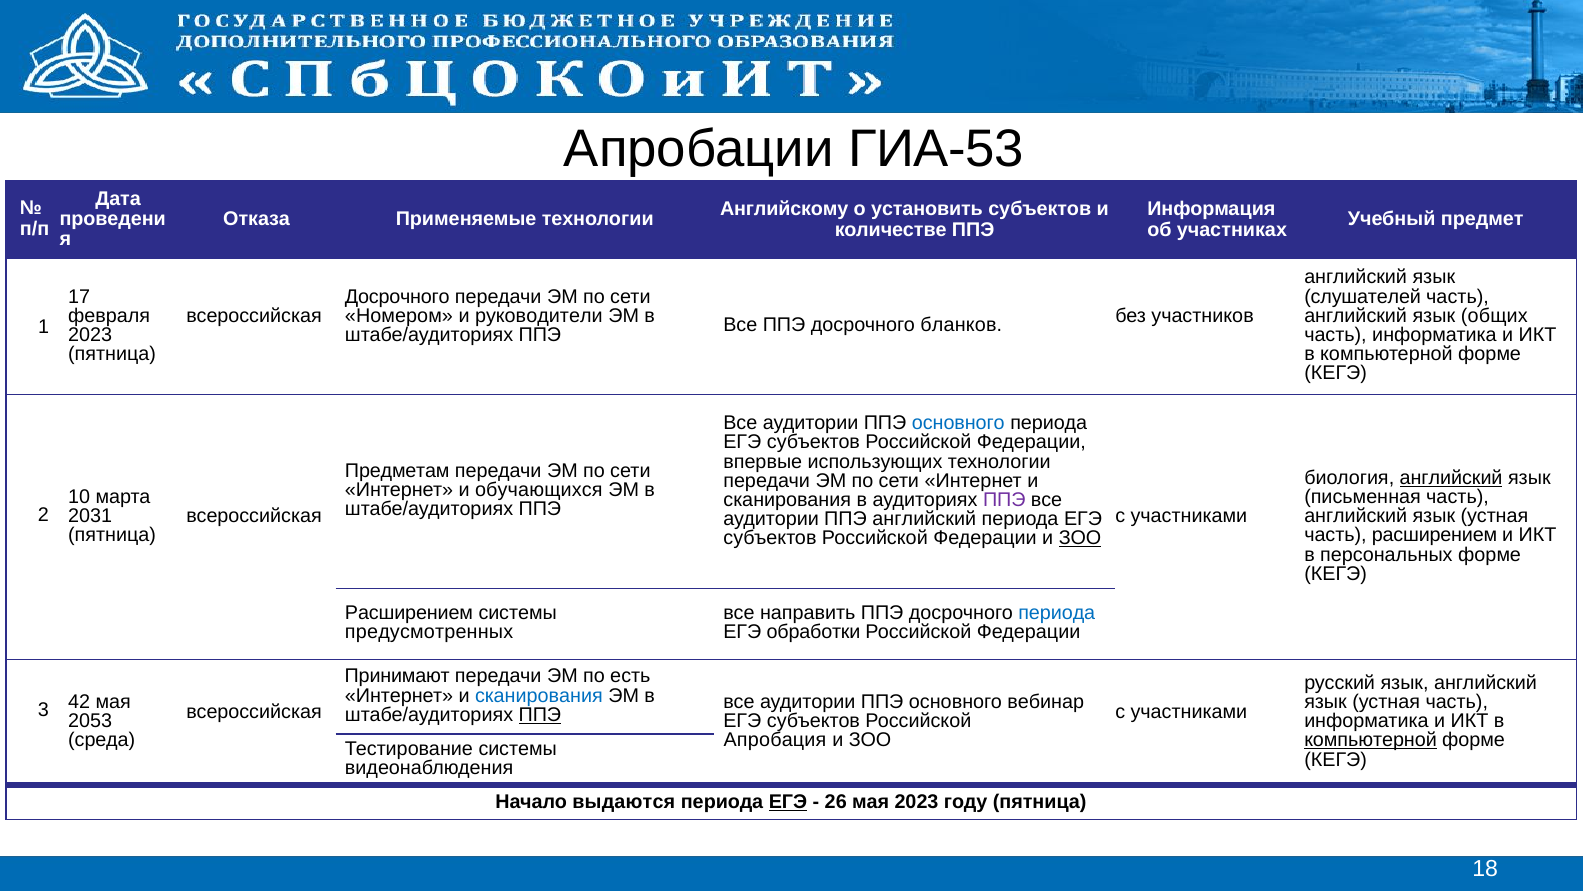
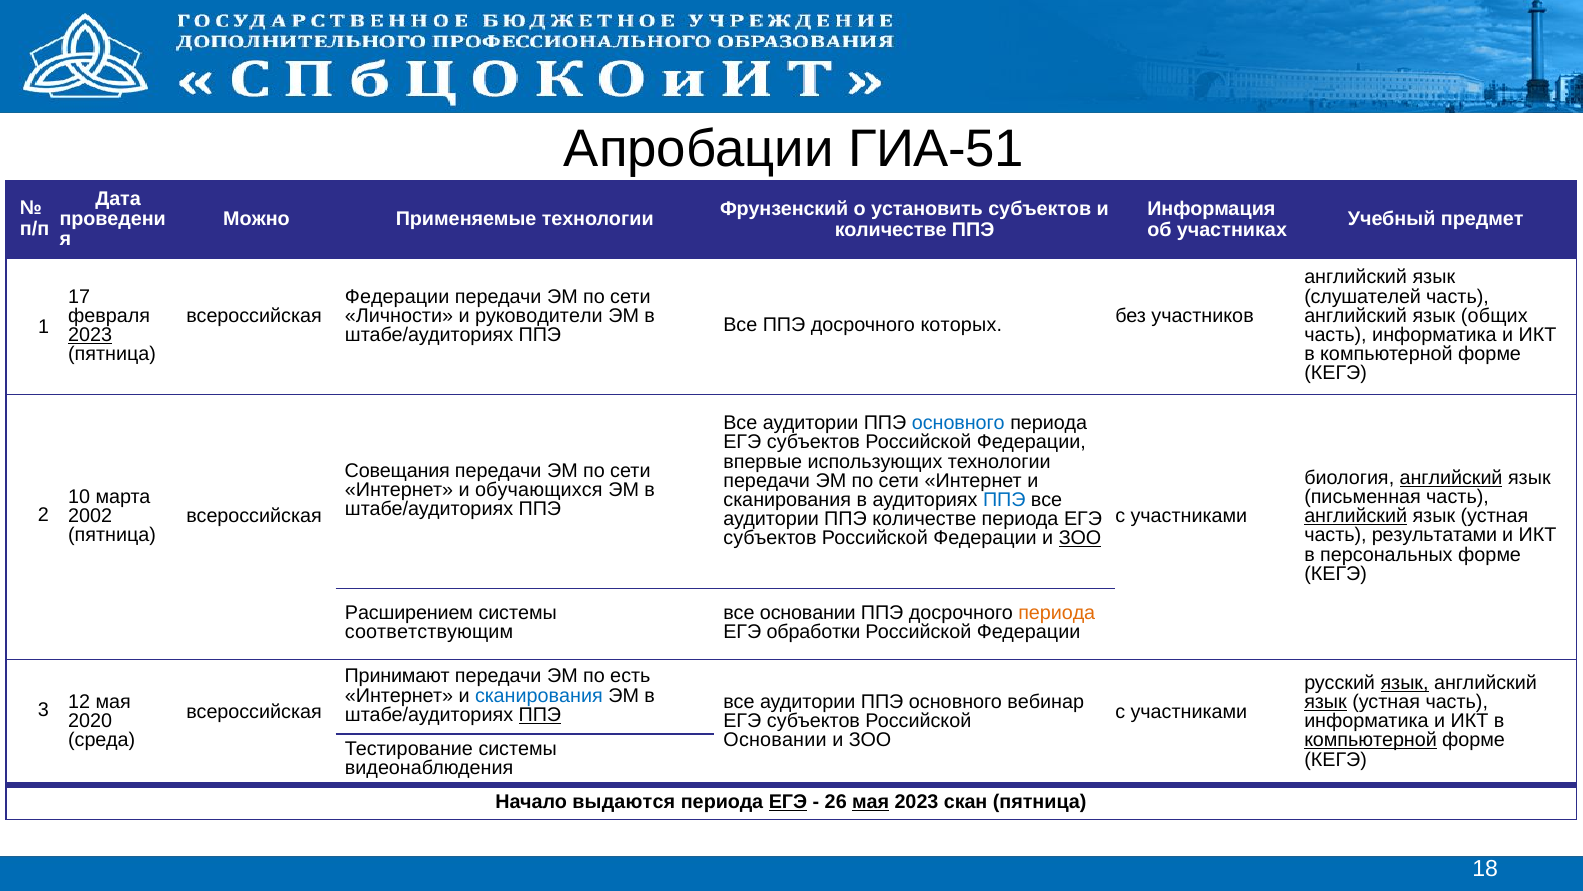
ГИА-53: ГИА-53 -> ГИА-51
Английскому: Английскому -> Фрунзенский
Отказа: Отказа -> Можно
Досрочного at (397, 296): Досрочного -> Федерации
Номером: Номером -> Личности
2023 at (90, 335) underline: none -> present
бланков: бланков -> которых
Предметам: Предметам -> Совещания
ППЭ at (1004, 500) colour: purple -> blue
2031: 2031 -> 2002
английский at (1356, 516) underline: none -> present
ППЭ английский: английский -> количестве
часть расширением: расширением -> результатами
все направить: направить -> основании
периода at (1057, 613) colour: blue -> orange
предусмотренных: предусмотренных -> соответствующим
язык at (1405, 683) underline: none -> present
язык at (1326, 702) underline: none -> present
42: 42 -> 12
2053: 2053 -> 2020
Апробация at (775, 740): Апробация -> Основании
мая at (871, 801) underline: none -> present
году: году -> скан
